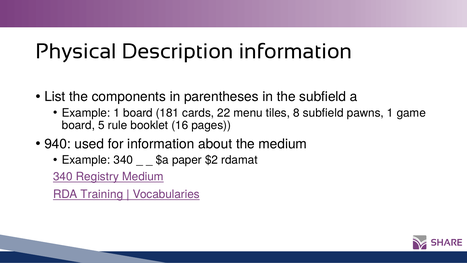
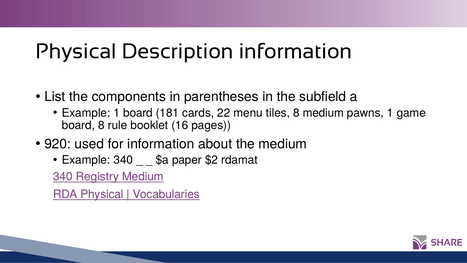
8 subfield: subfield -> medium
board 5: 5 -> 8
940: 940 -> 920
RDA Training: Training -> Physical
